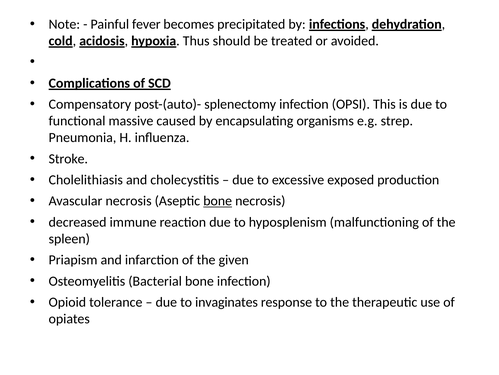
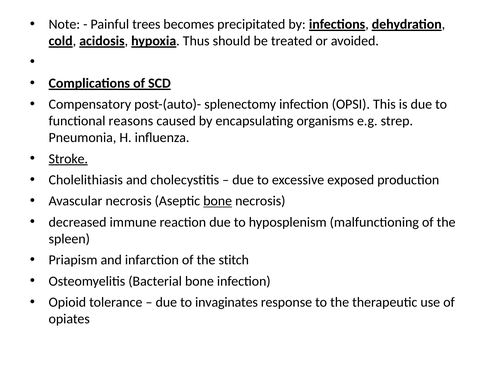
fever: fever -> trees
massive: massive -> reasons
Stroke underline: none -> present
given: given -> stitch
